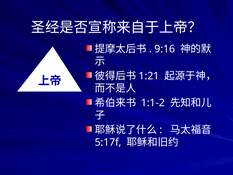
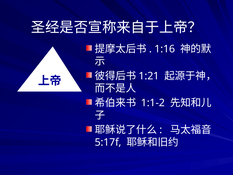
9:16: 9:16 -> 1:16
